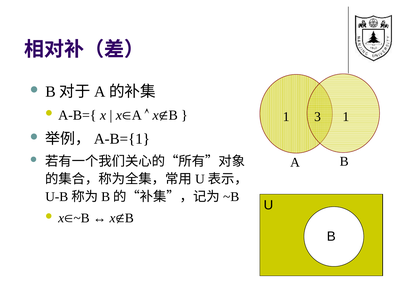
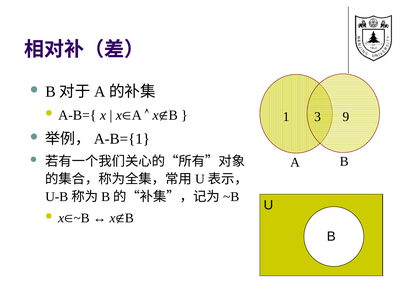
1 1: 1 -> 9
